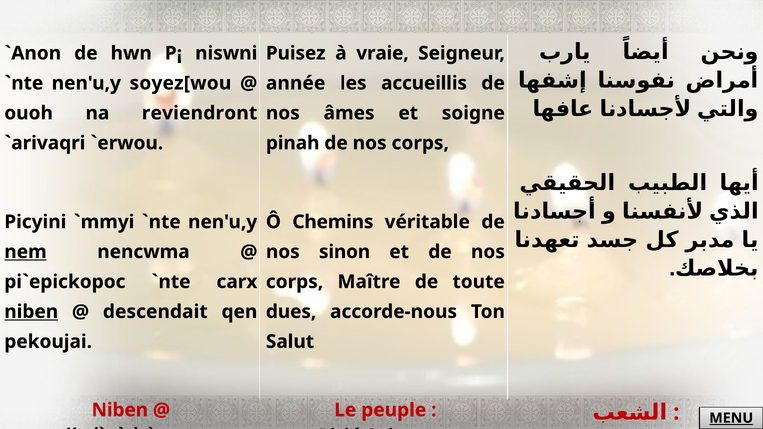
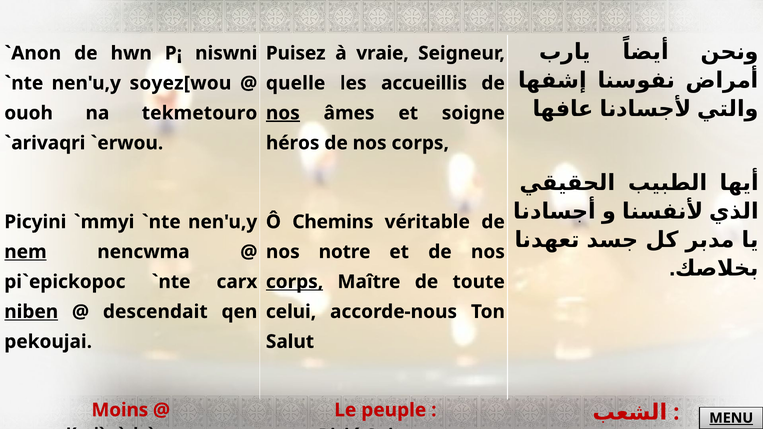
année: année -> quelle
reviendront: reviendront -> tekmetouro
nos at (283, 113) underline: none -> present
pinah: pinah -> héros
sinon: sinon -> notre
corps at (295, 282) underline: none -> present
dues: dues -> celui
Niben at (120, 410): Niben -> Moins
